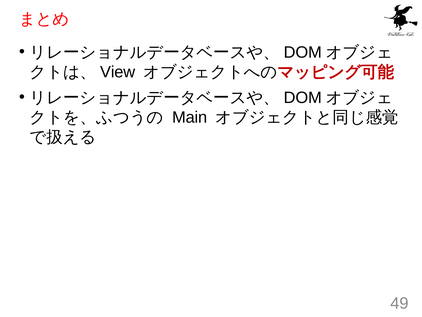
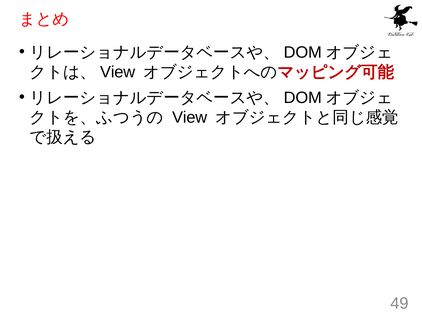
Main at (190, 117): Main -> View
